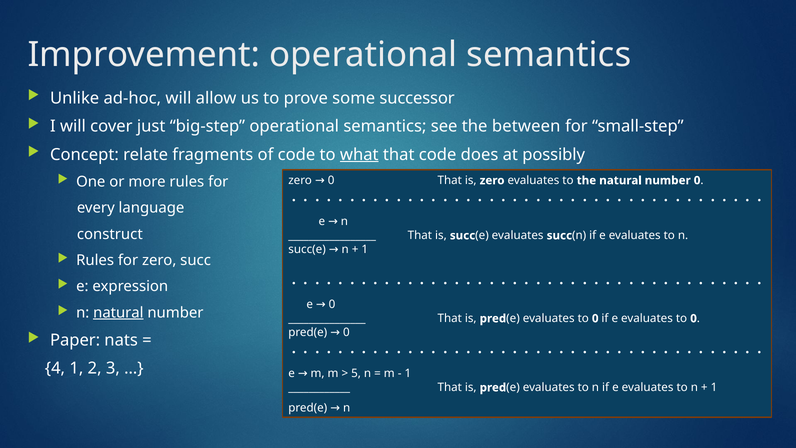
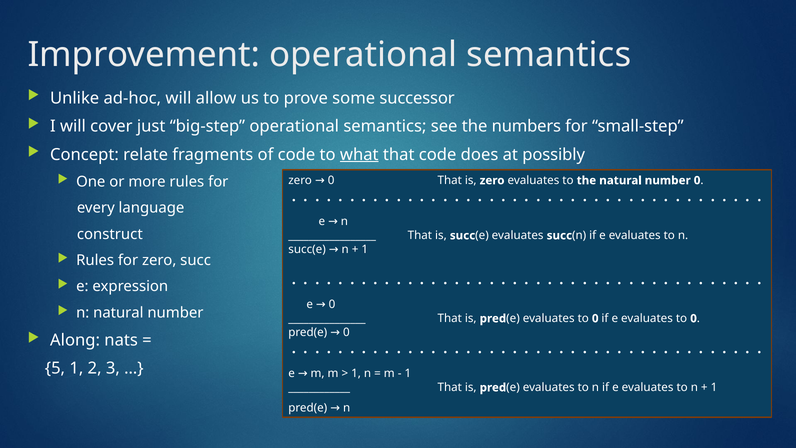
between: between -> numbers
natural at (118, 313) underline: present -> none
Paper: Paper -> Along
4: 4 -> 5
5 at (356, 373): 5 -> 1
